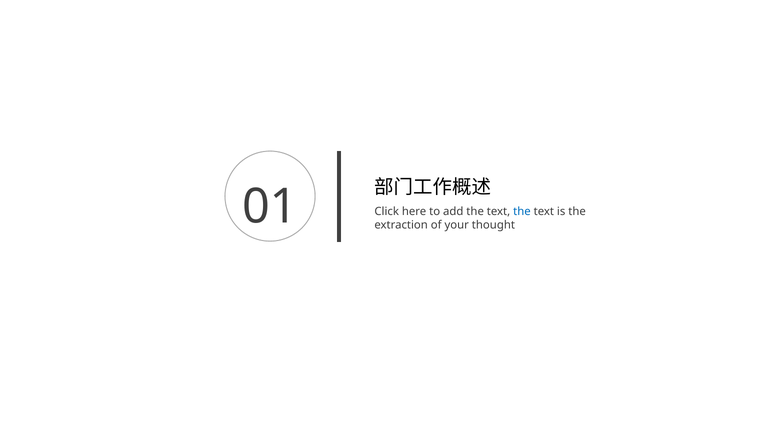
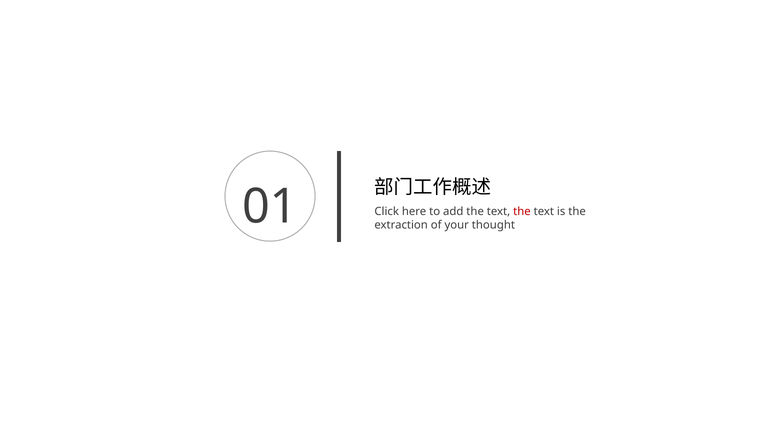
the at (522, 211) colour: blue -> red
